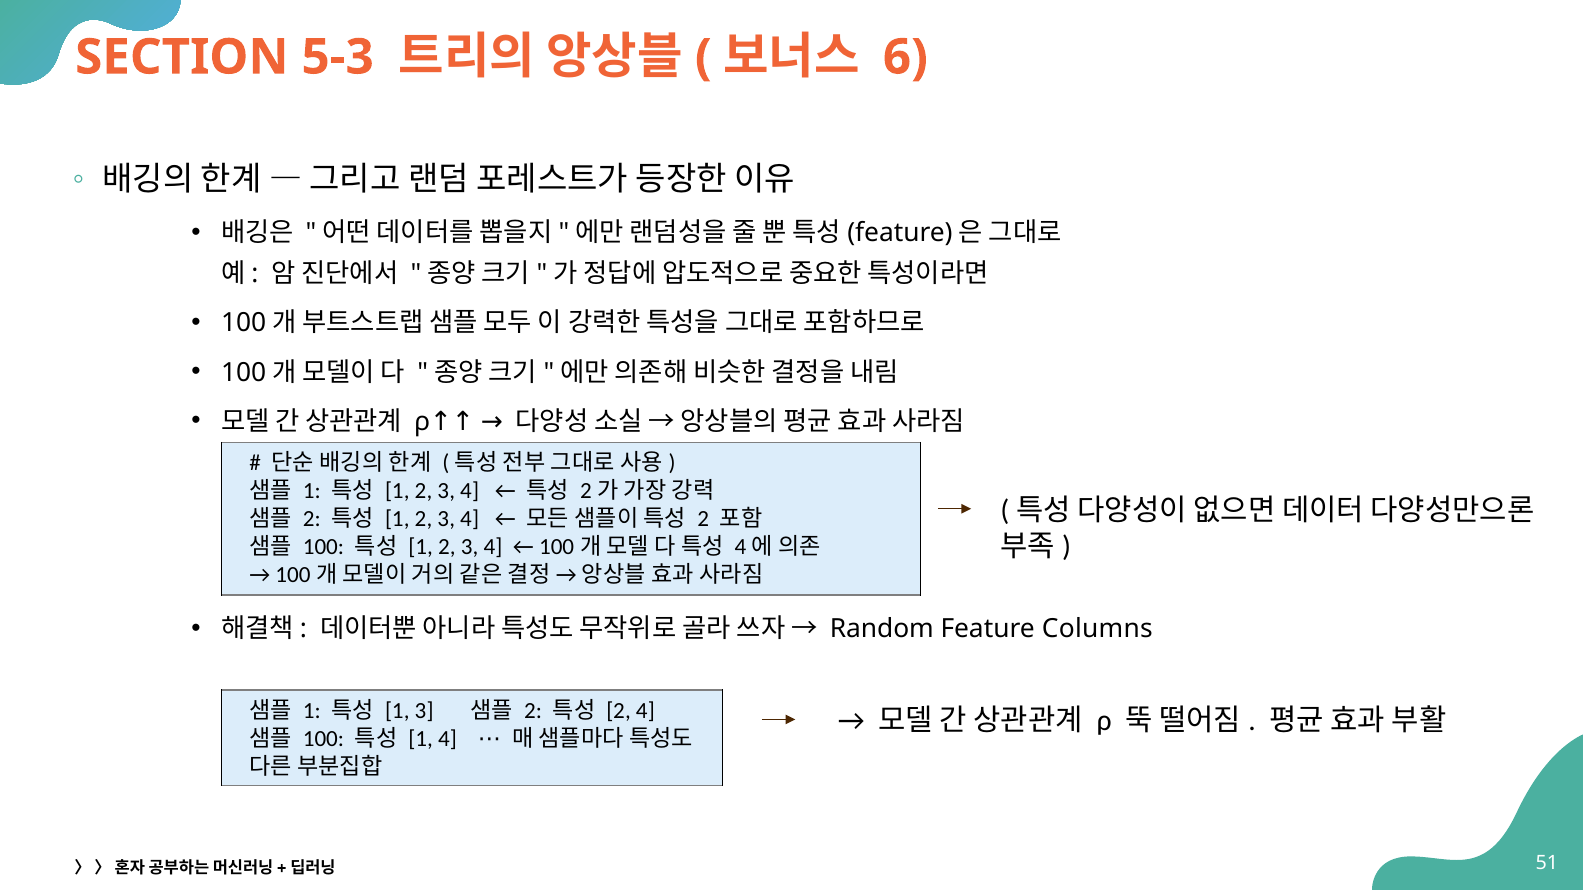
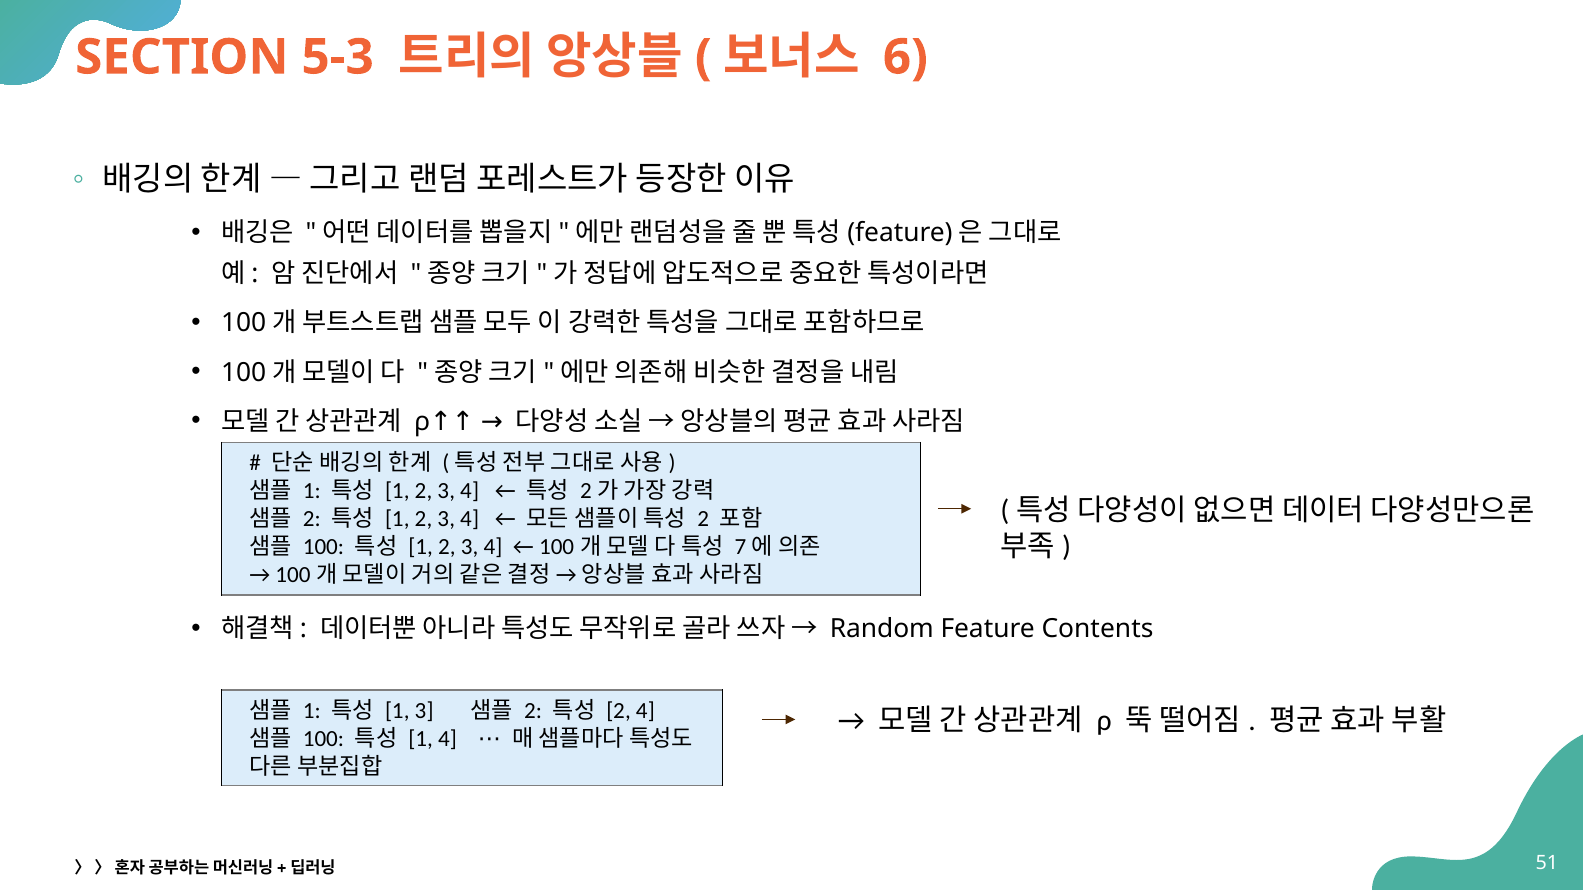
4 at (741, 547): 4 -> 7
Columns: Columns -> Contents
